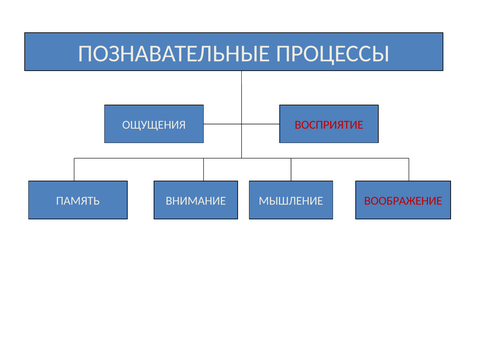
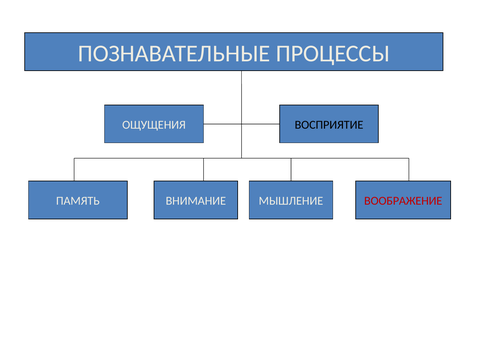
ВОСПРИЯТИЕ colour: red -> black
